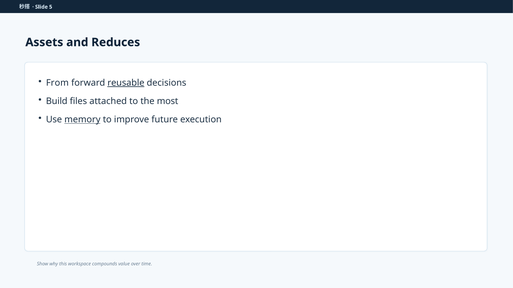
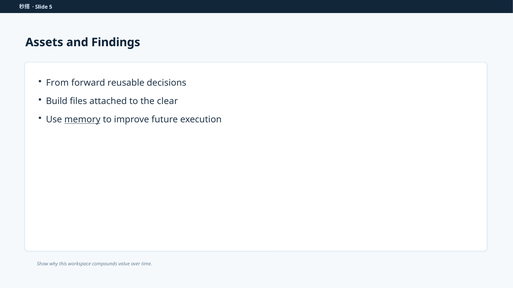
Reduces: Reduces -> Findings
reusable underline: present -> none
most: most -> clear
